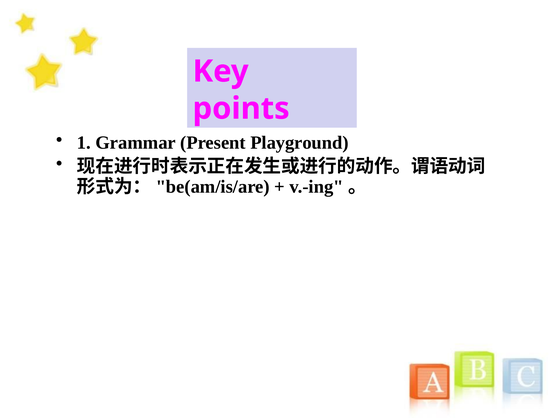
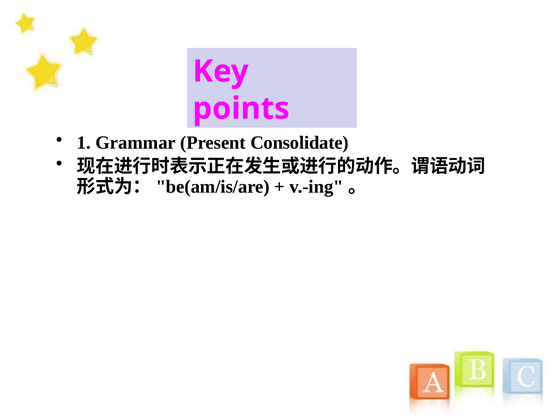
Playground: Playground -> Consolidate
